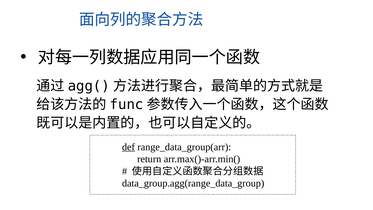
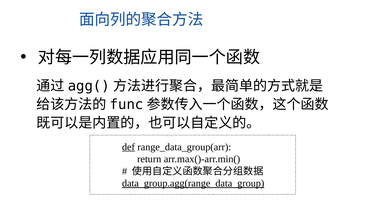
data_group.agg(range_data_group underline: none -> present
